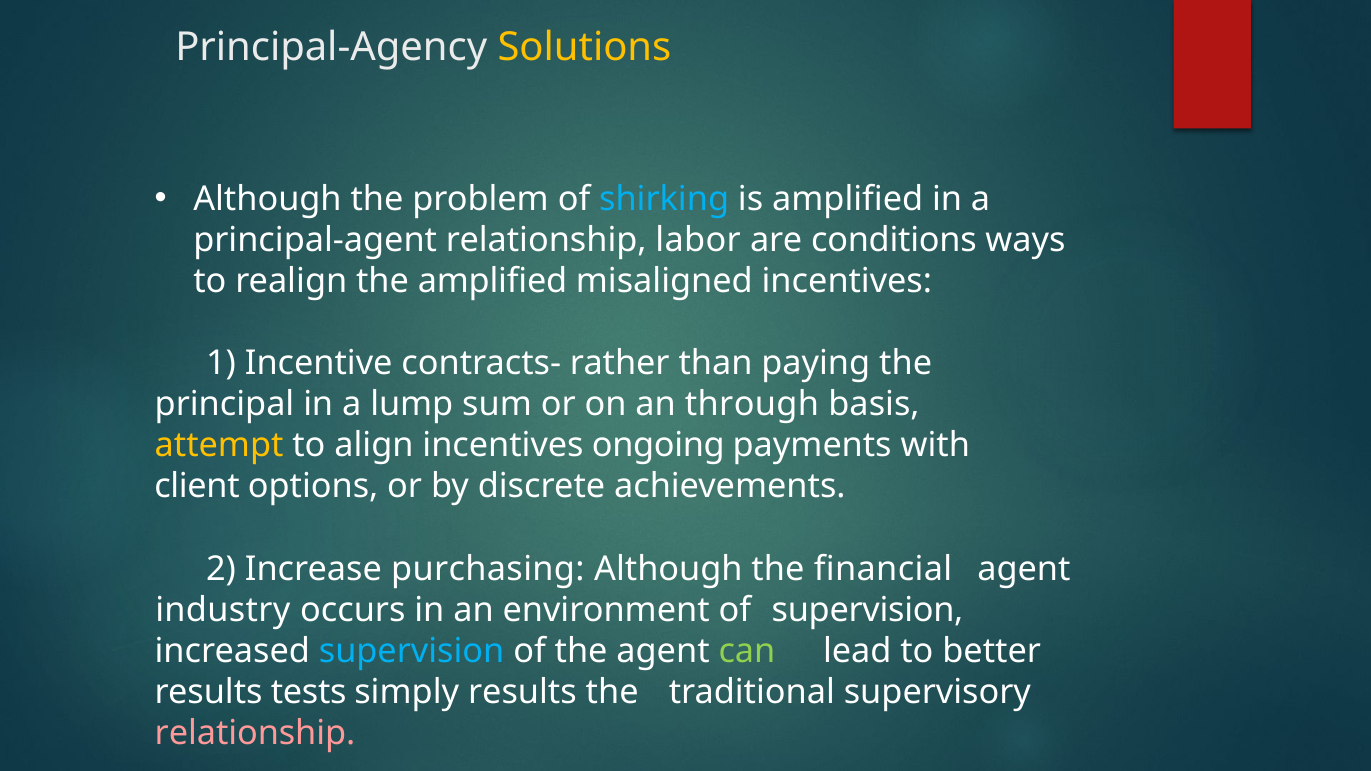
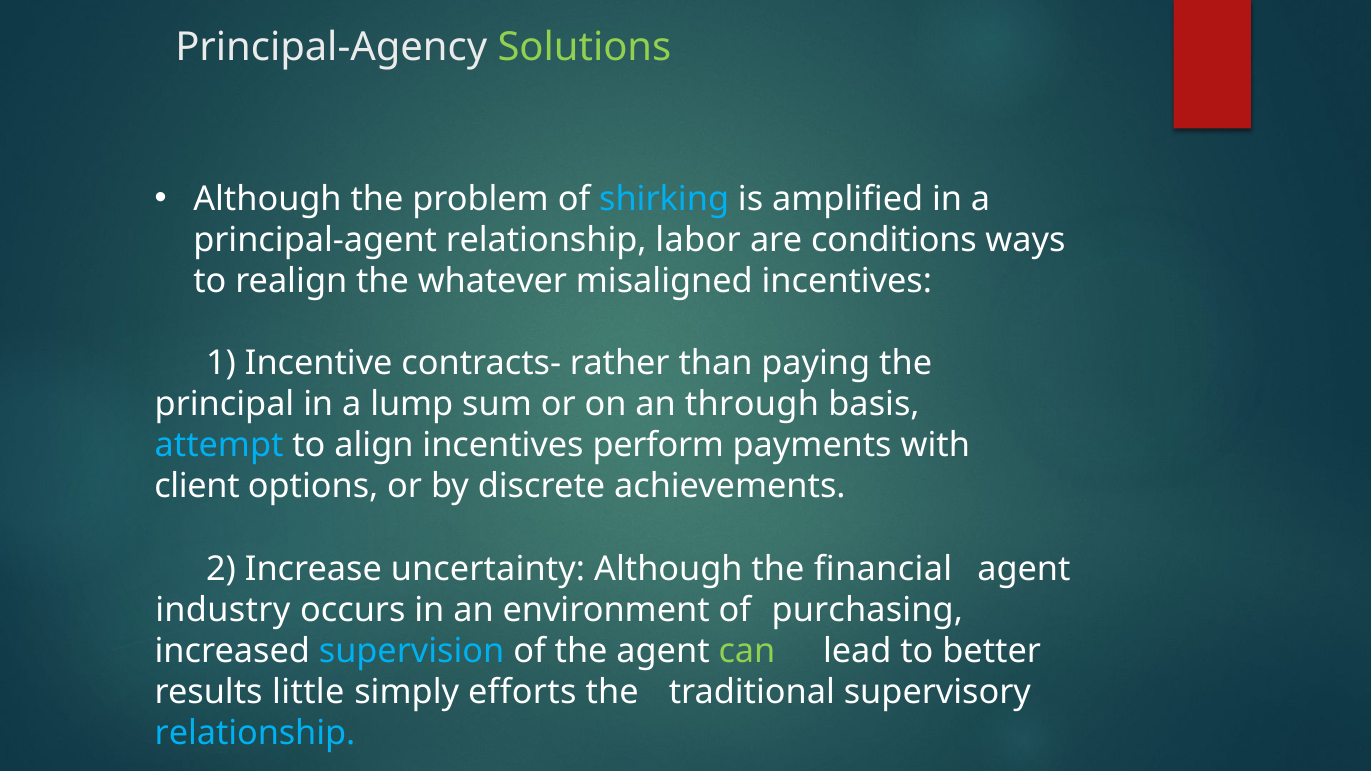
Solutions colour: yellow -> light green
the amplified: amplified -> whatever
attempt colour: yellow -> light blue
ongoing: ongoing -> perform
Increase purchasing: purchasing -> uncertainty
of supervision: supervision -> purchasing
results tests: tests -> little
simply results: results -> efforts
relationship at (255, 733) colour: pink -> light blue
